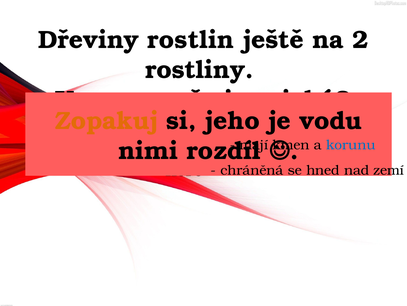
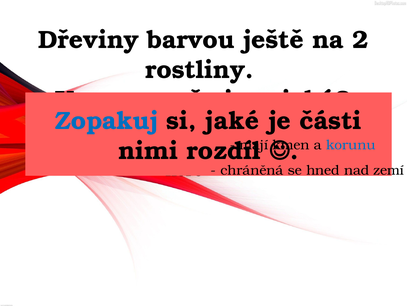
rostlin: rostlin -> barvou
Zopakuj colour: orange -> blue
si jeho: jeho -> jaké
vodu: vodu -> části
